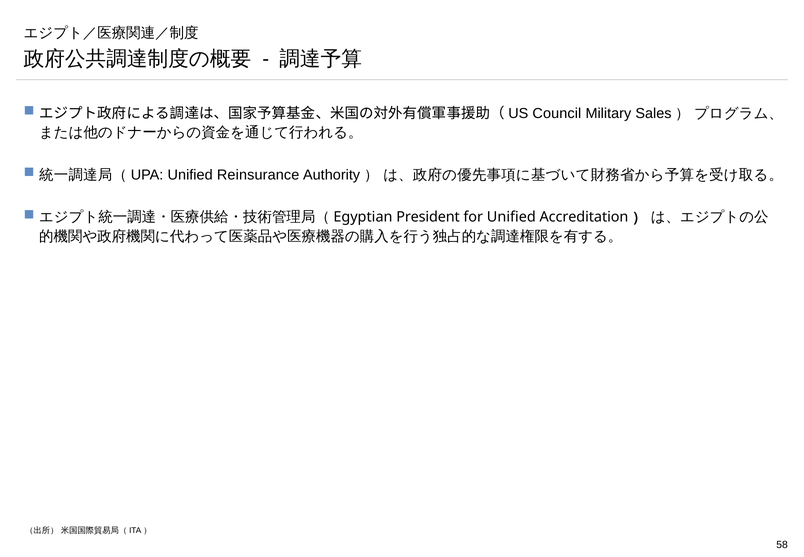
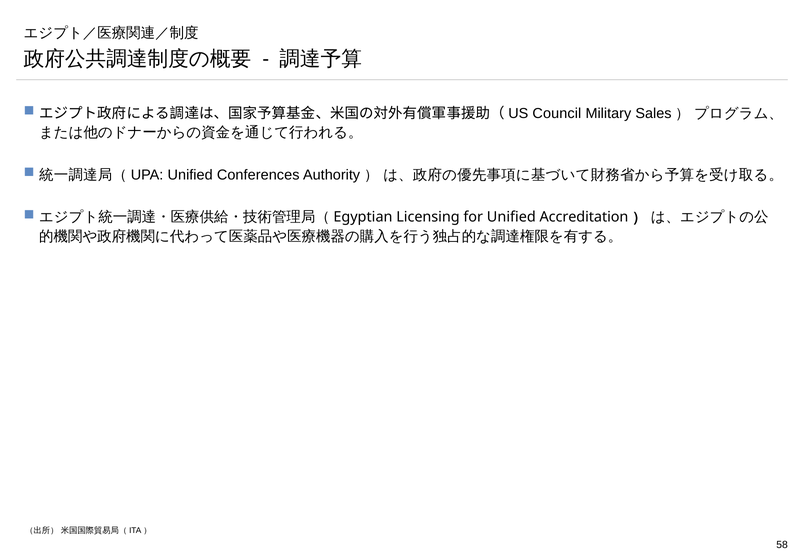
Reinsurance: Reinsurance -> Conferences
President: President -> Licensing
